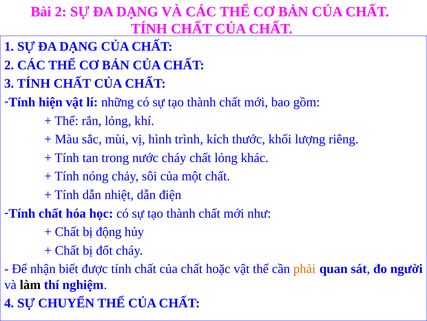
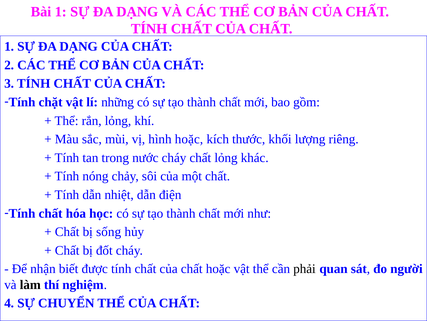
Bài 2: 2 -> 1
hiện: hiện -> chặt
hình trình: trình -> hoặc
động: động -> sống
phải colour: orange -> black
